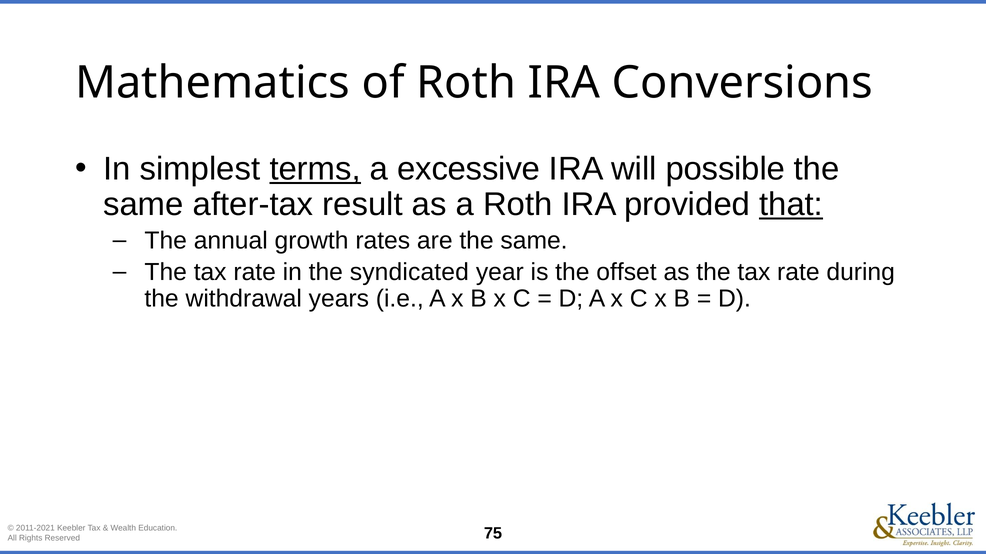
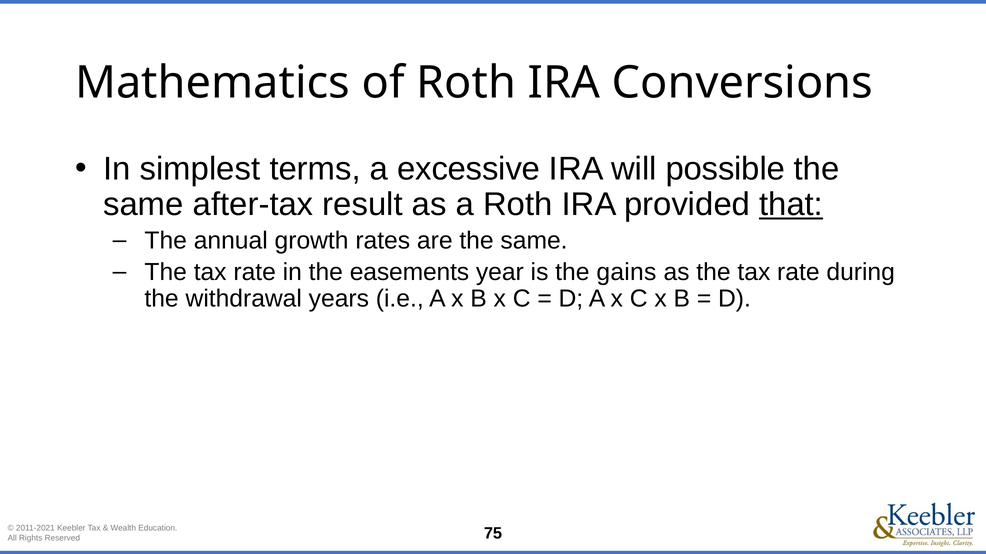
terms underline: present -> none
syndicated: syndicated -> easements
offset: offset -> gains
